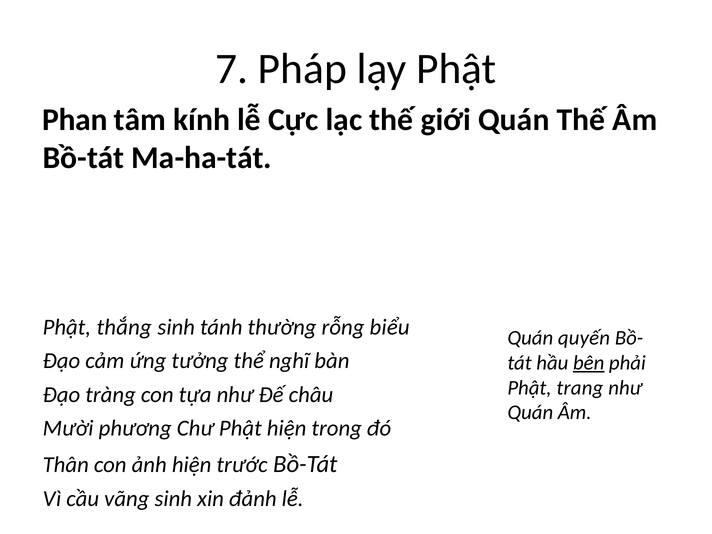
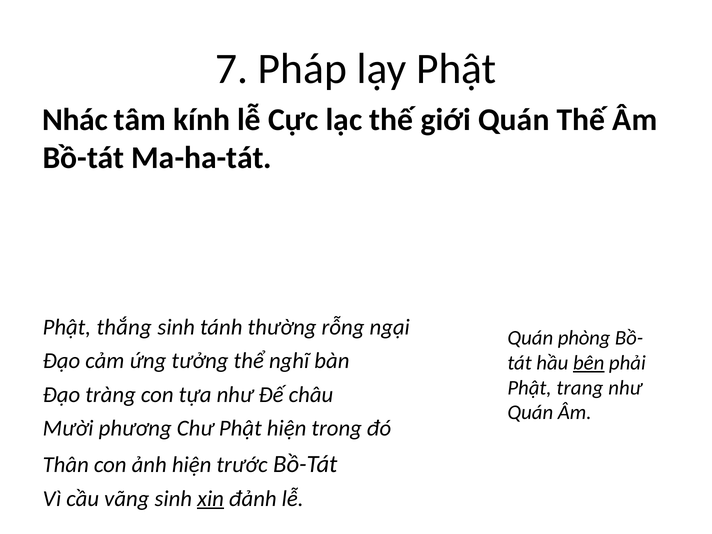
Phan: Phan -> Nhác
biểu: biểu -> ngại
quyến: quyến -> phòng
xin underline: none -> present
